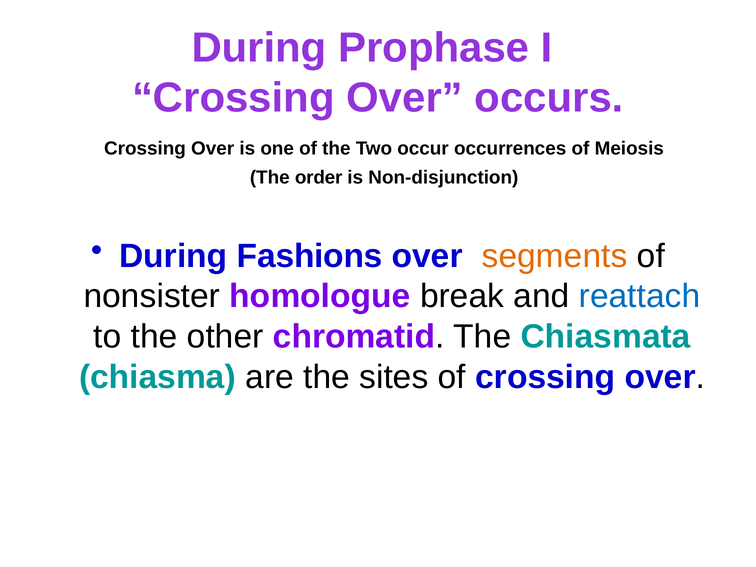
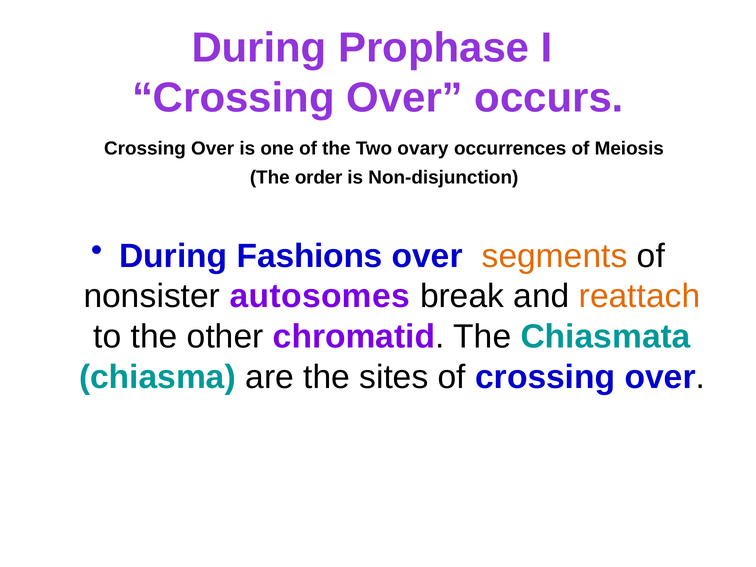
occur: occur -> ovary
homologue: homologue -> autosomes
reattach colour: blue -> orange
